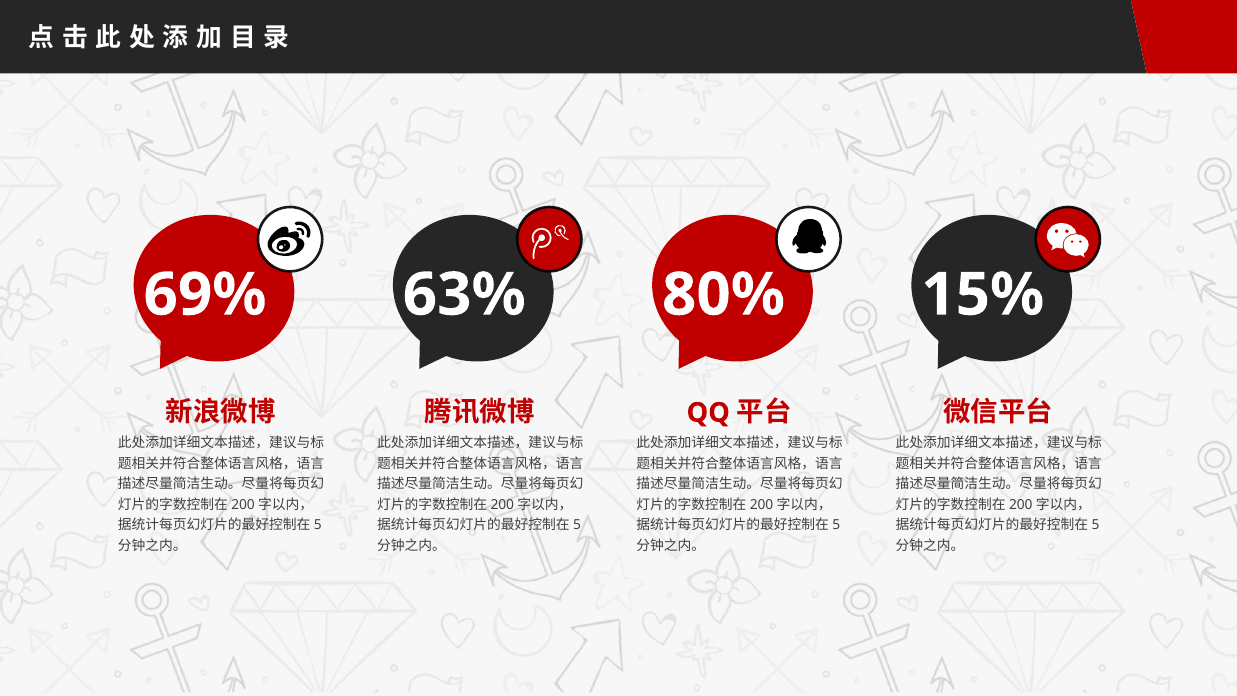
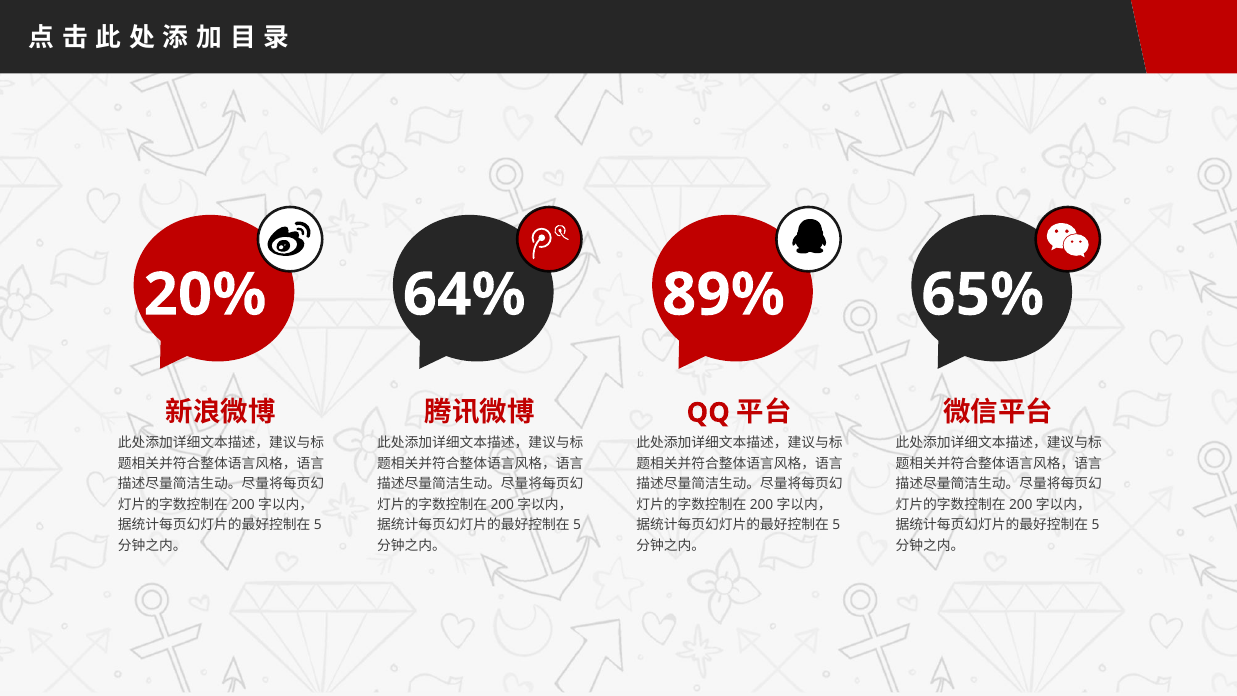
69%: 69% -> 20%
63%: 63% -> 64%
80%: 80% -> 89%
15%: 15% -> 65%
